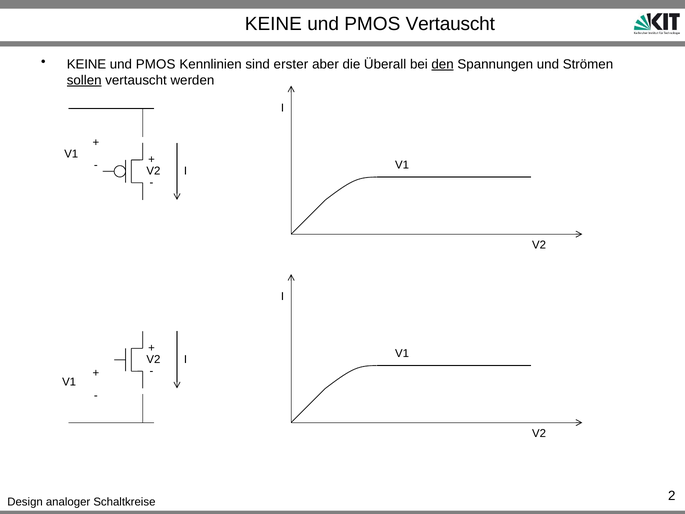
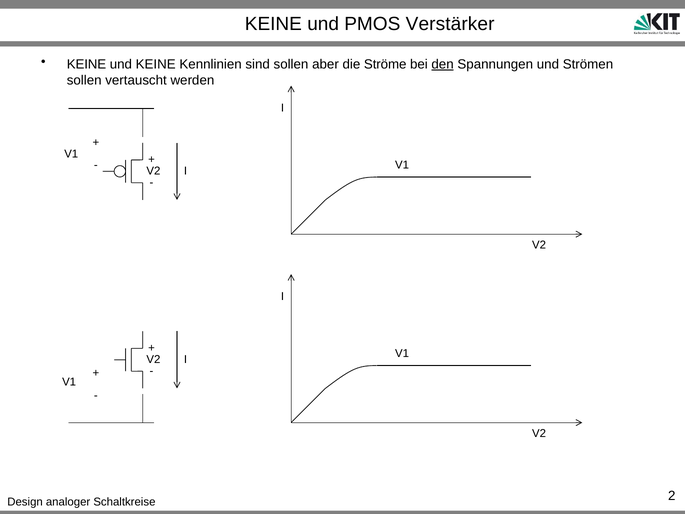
PMOS Vertauscht: Vertauscht -> Verstärker
PMOS at (156, 64): PMOS -> KEINE
sind erster: erster -> sollen
Überall: Überall -> Ströme
sollen at (84, 80) underline: present -> none
